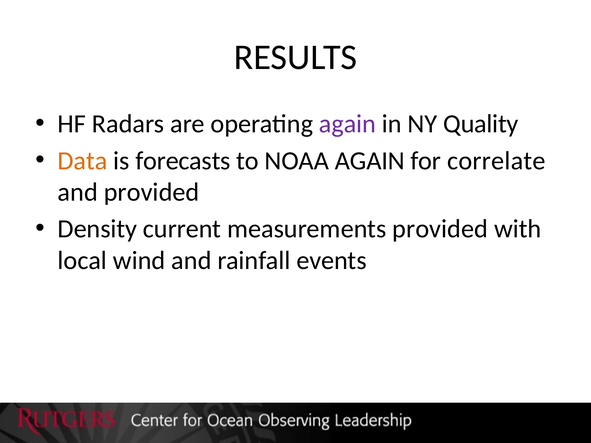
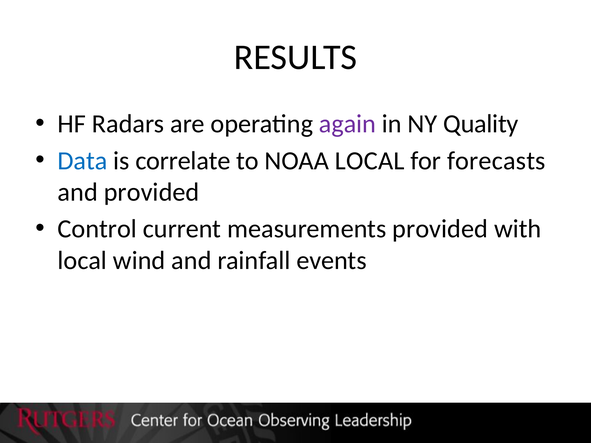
Data colour: orange -> blue
forecasts: forecasts -> correlate
NOAA AGAIN: AGAIN -> LOCAL
correlate: correlate -> forecasts
Density: Density -> Control
